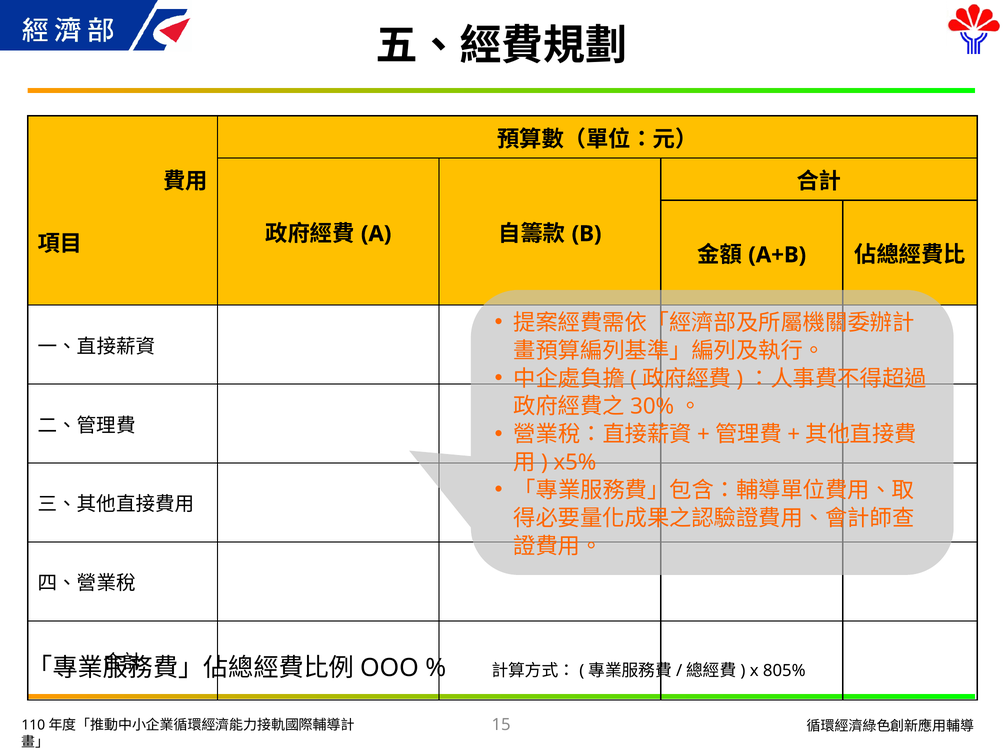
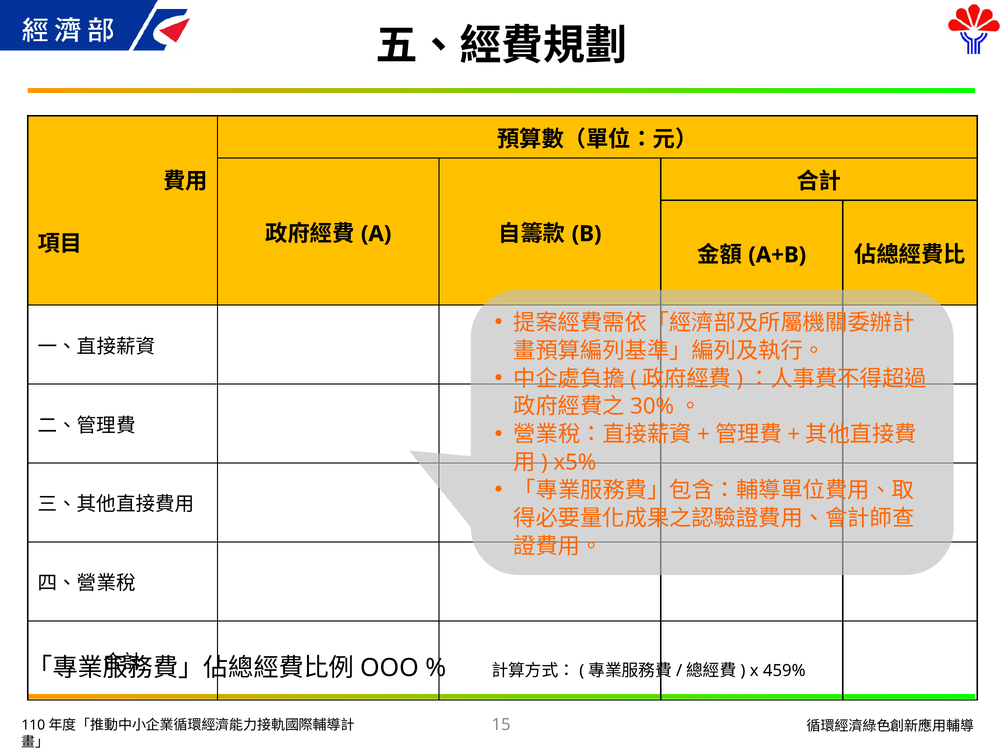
805%: 805% -> 459%
